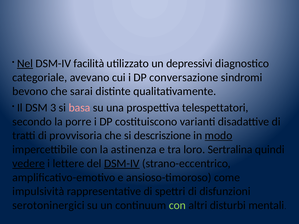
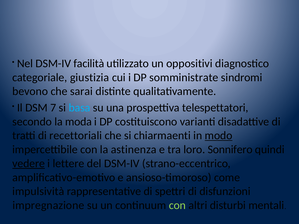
Nel underline: present -> none
depressivi: depressivi -> oppositivi
avevano: avevano -> giustizia
conversazione: conversazione -> somministrate
3: 3 -> 7
basa colour: pink -> light blue
porre: porre -> moda
provvisoria: provvisoria -> recettoriali
descriszione: descriszione -> chiarmaenti
Sertralina: Sertralina -> Sonnifero
DSM-IV at (122, 164) underline: present -> none
serotoninergici: serotoninergici -> impregnazione
